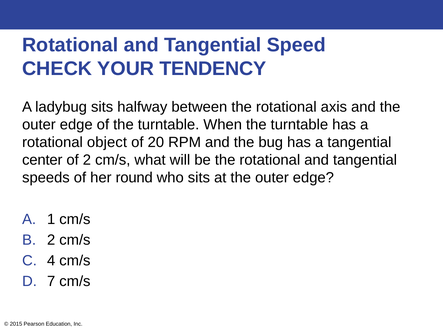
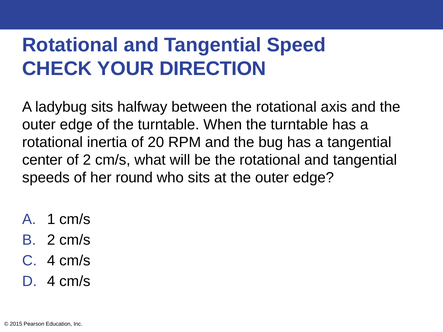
TENDENCY: TENDENCY -> DIRECTION
object: object -> inertia
7 at (51, 281): 7 -> 4
